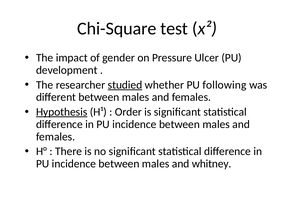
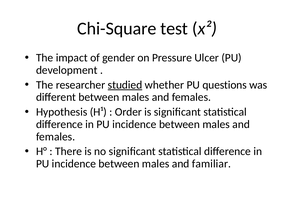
following: following -> questions
Hypothesis underline: present -> none
whitney: whitney -> familiar
